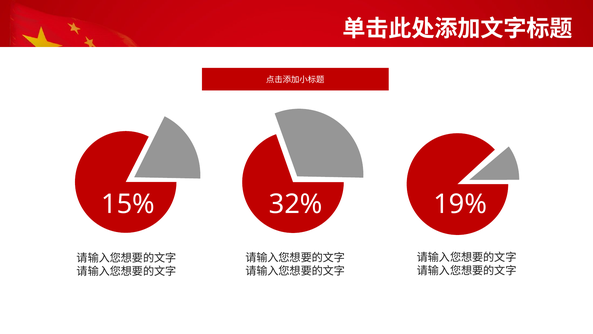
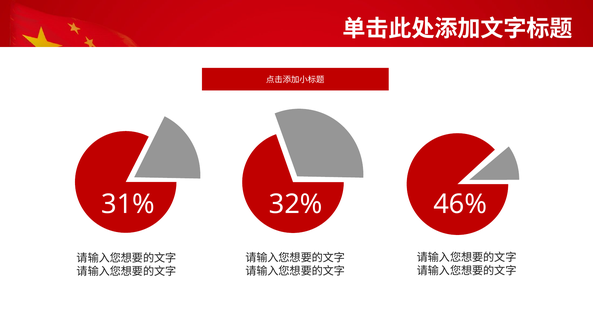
15%: 15% -> 31%
19%: 19% -> 46%
